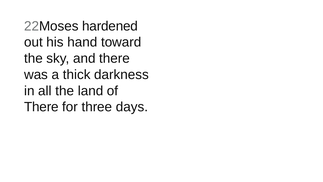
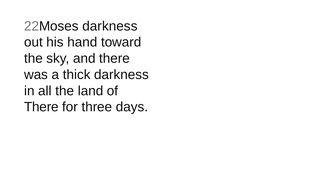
22Moses hardened: hardened -> darkness
